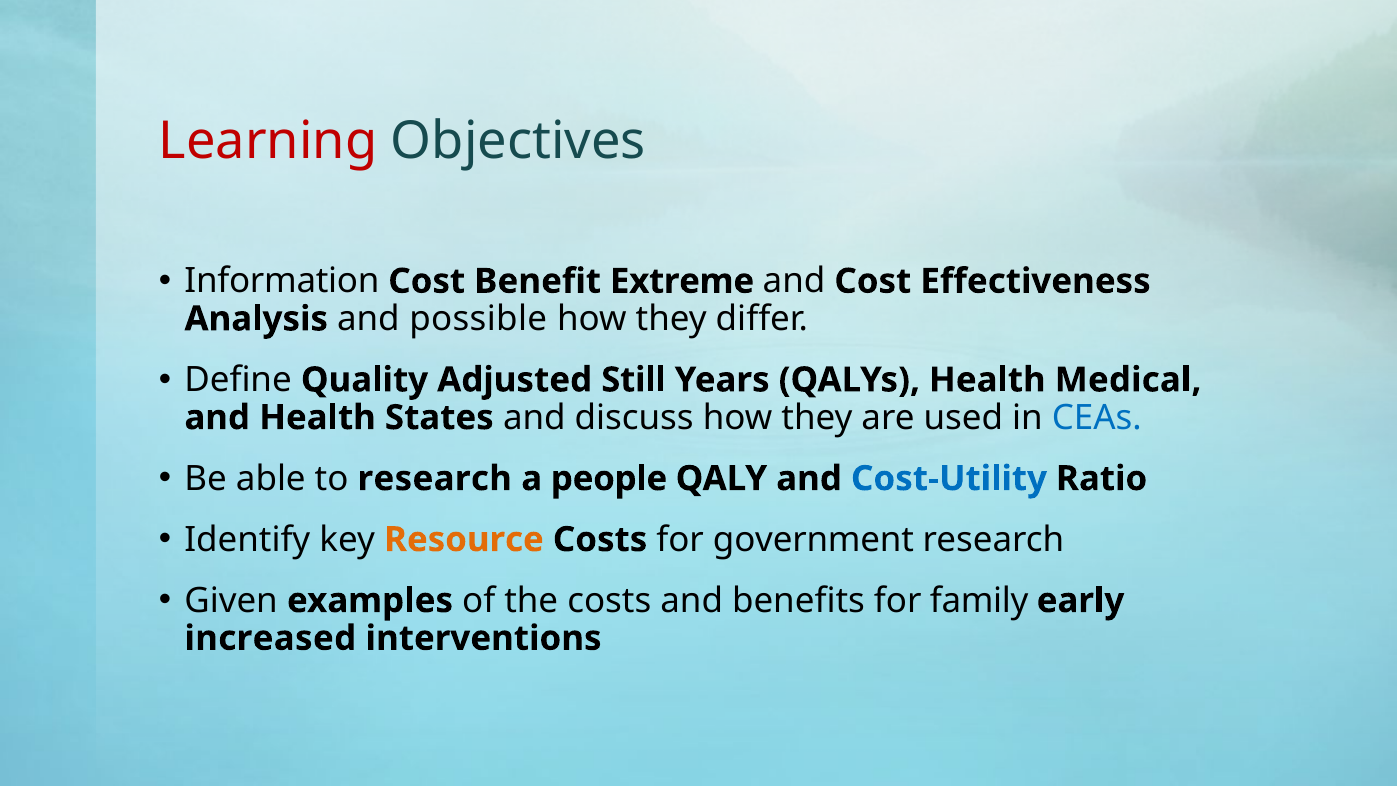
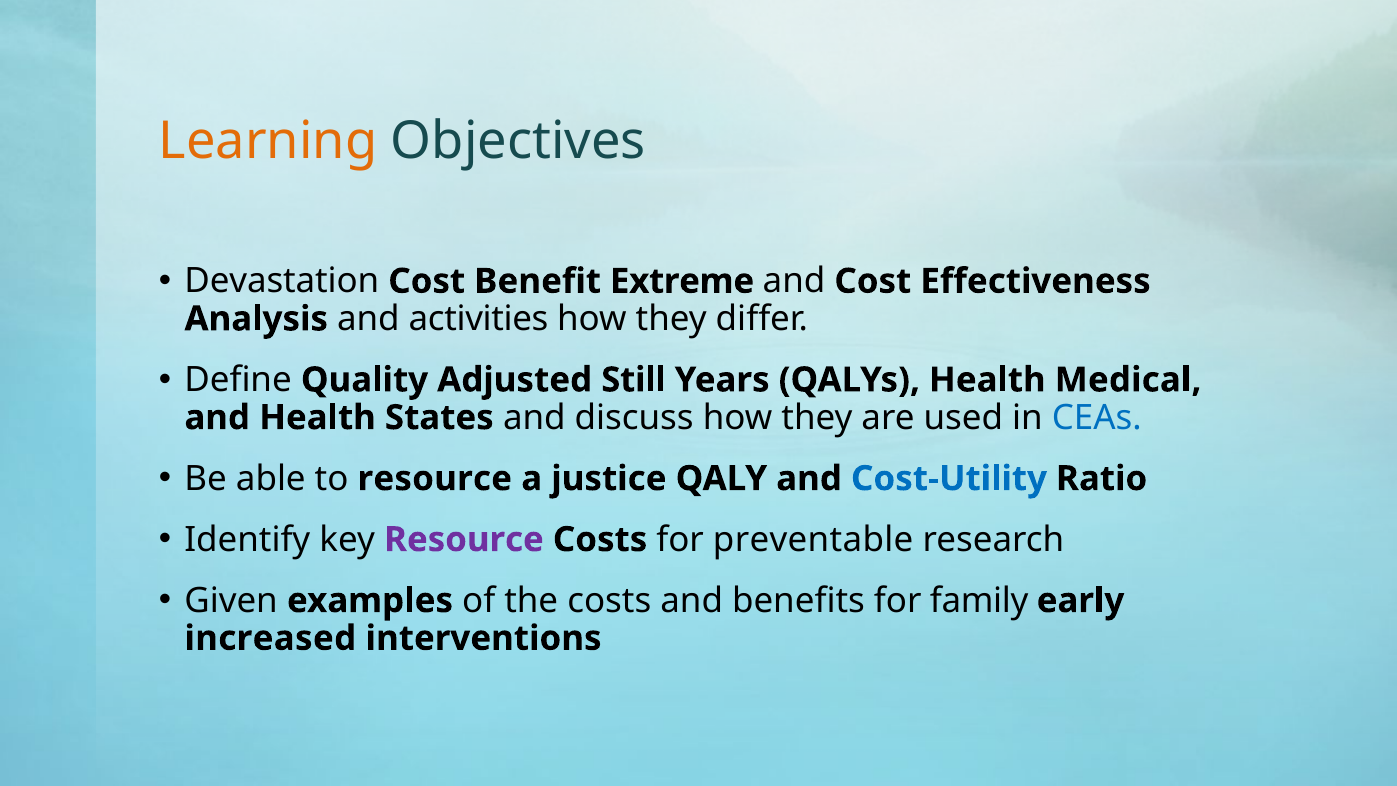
Learning colour: red -> orange
Information: Information -> Devastation
possible: possible -> activities
to research: research -> resource
people: people -> justice
Resource at (464, 540) colour: orange -> purple
government: government -> preventable
